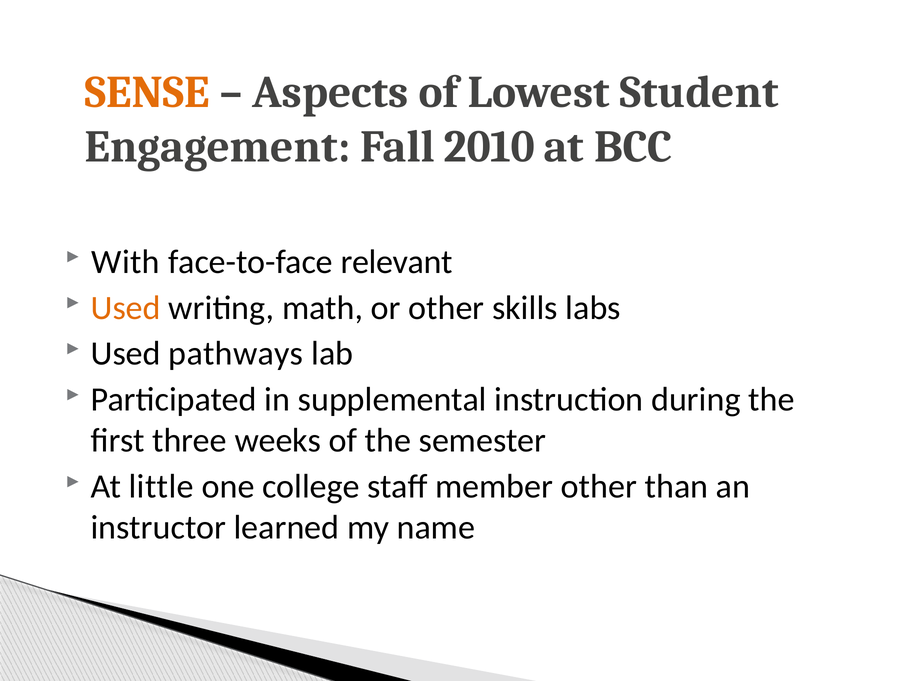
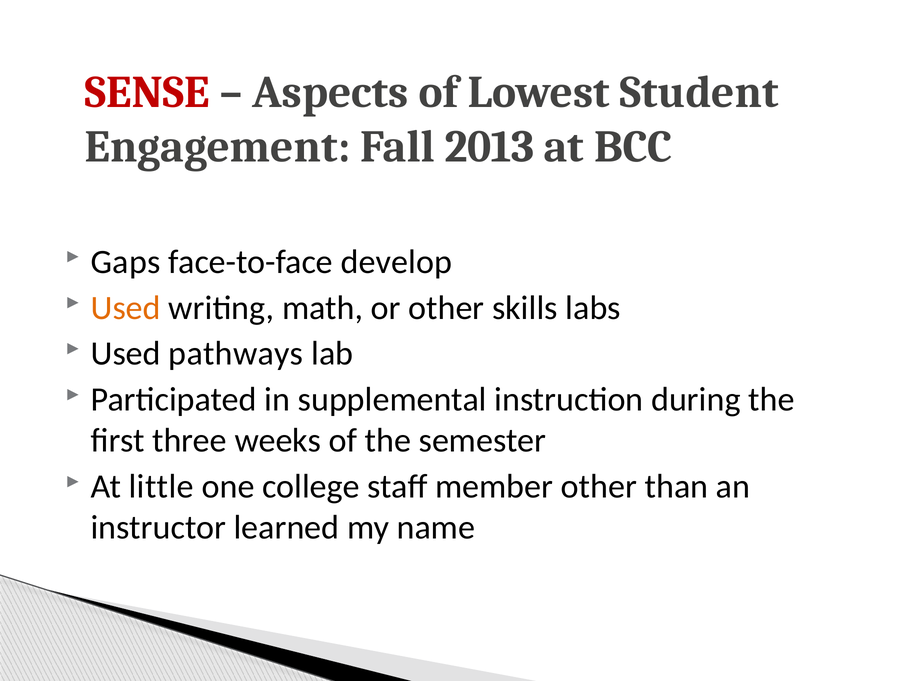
SENSE colour: orange -> red
2010: 2010 -> 2013
With: With -> Gaps
relevant: relevant -> develop
